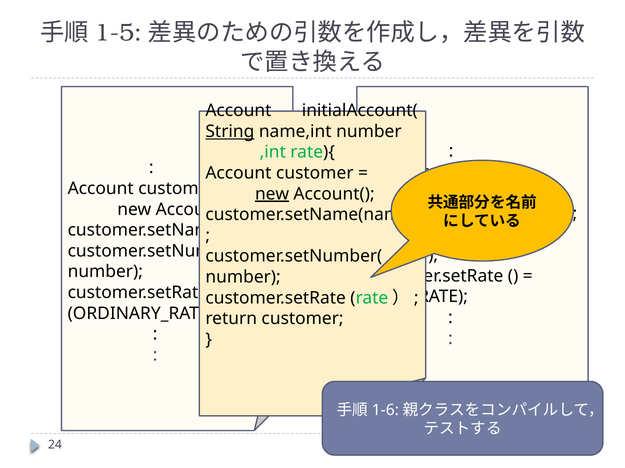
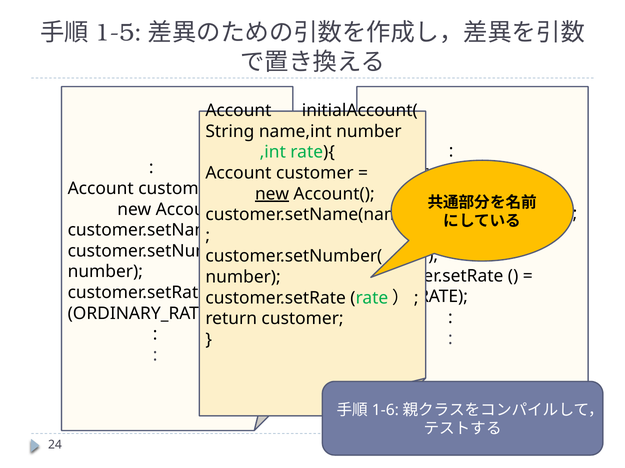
String underline: present -> none
